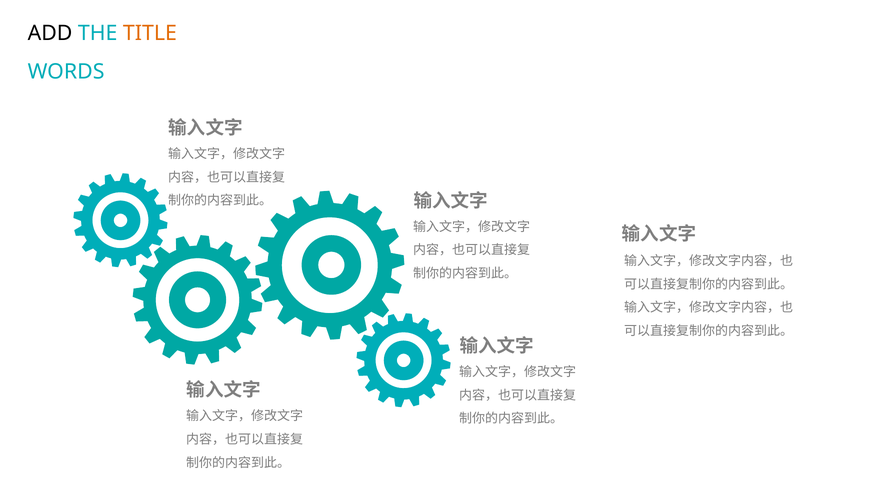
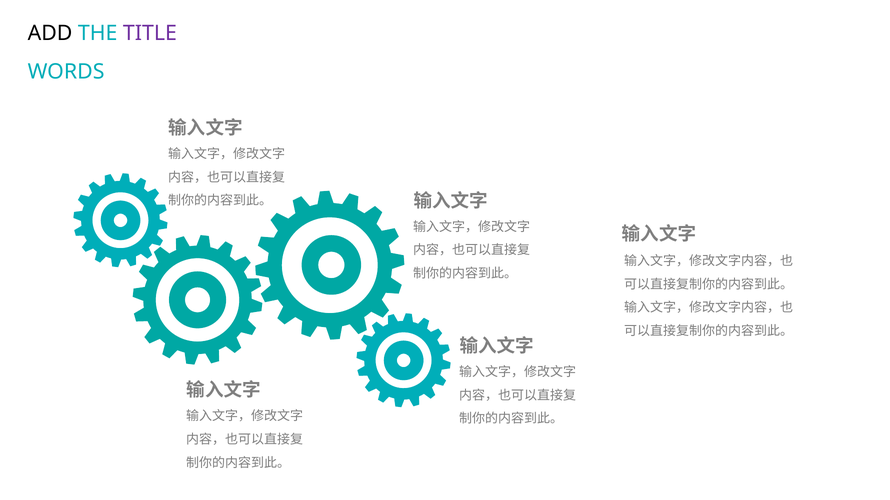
TITLE colour: orange -> purple
